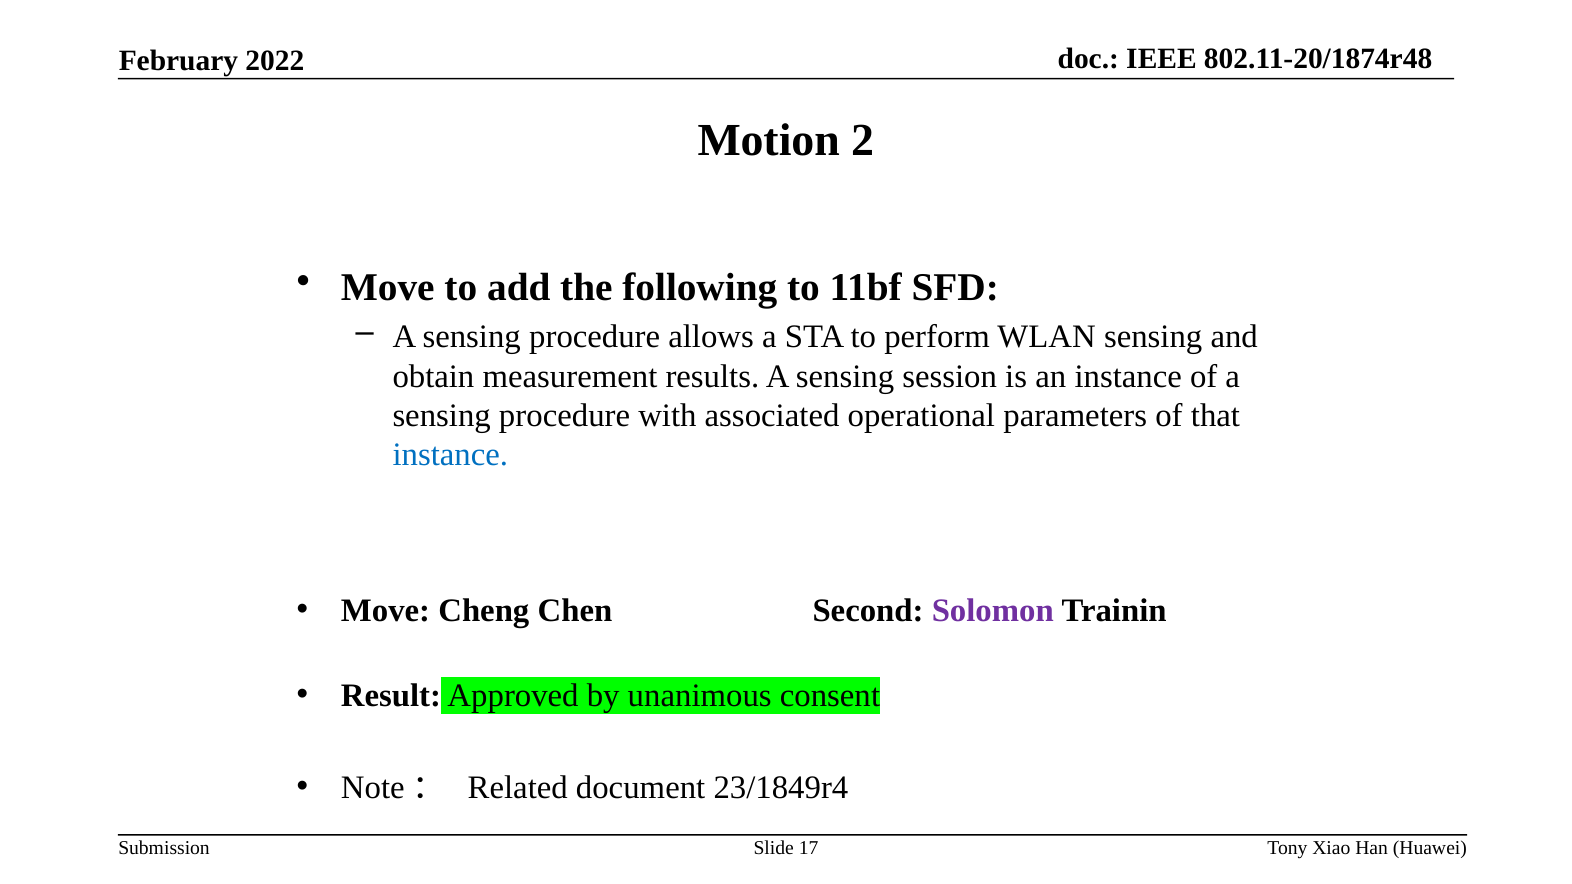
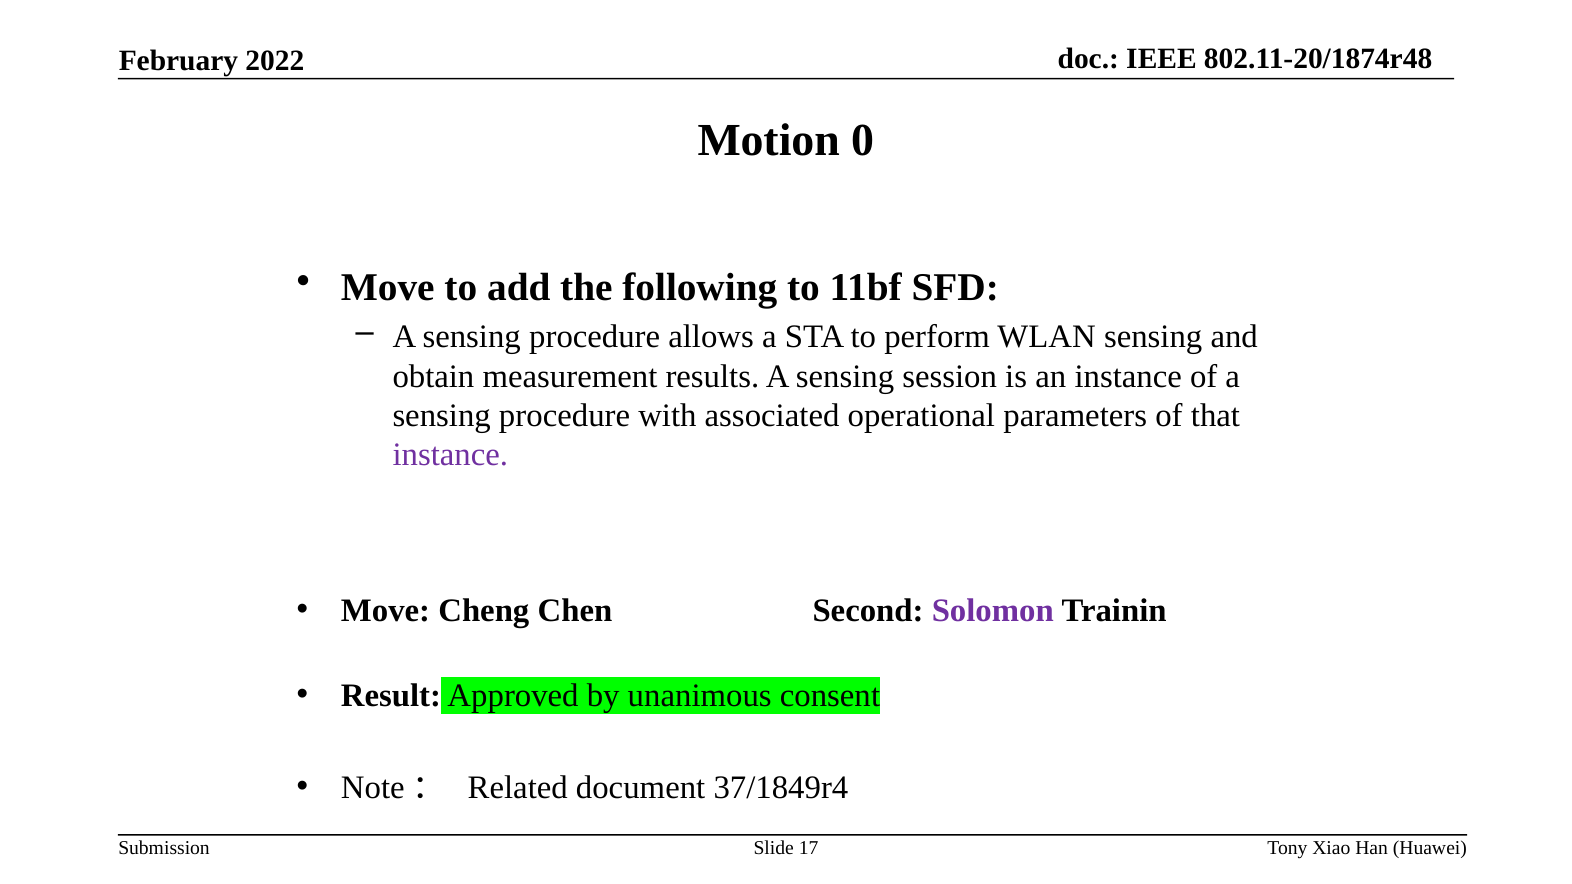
2: 2 -> 0
instance at (450, 455) colour: blue -> purple
23/1849r4: 23/1849r4 -> 37/1849r4
